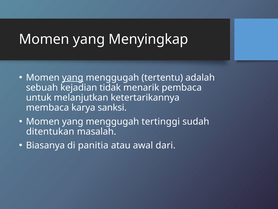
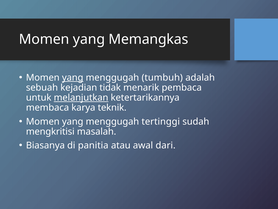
Menyingkap: Menyingkap -> Memangkas
tertentu: tertentu -> tumbuh
melanjutkan underline: none -> present
sanksi: sanksi -> teknik
ditentukan: ditentukan -> mengkritisi
